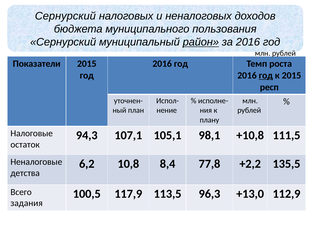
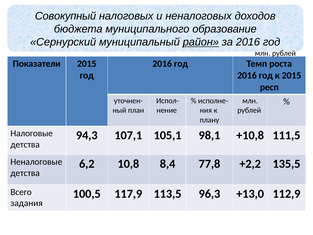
Сернурский at (65, 16): Сернурский -> Совокупный
пользования: пользования -> образование
год at (266, 75) underline: present -> none
остаток at (25, 145): остаток -> детства
